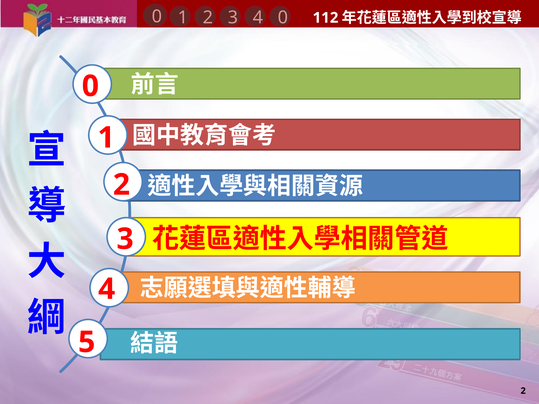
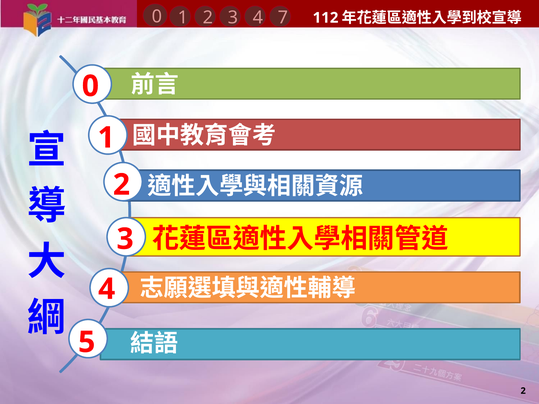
4 0: 0 -> 7
